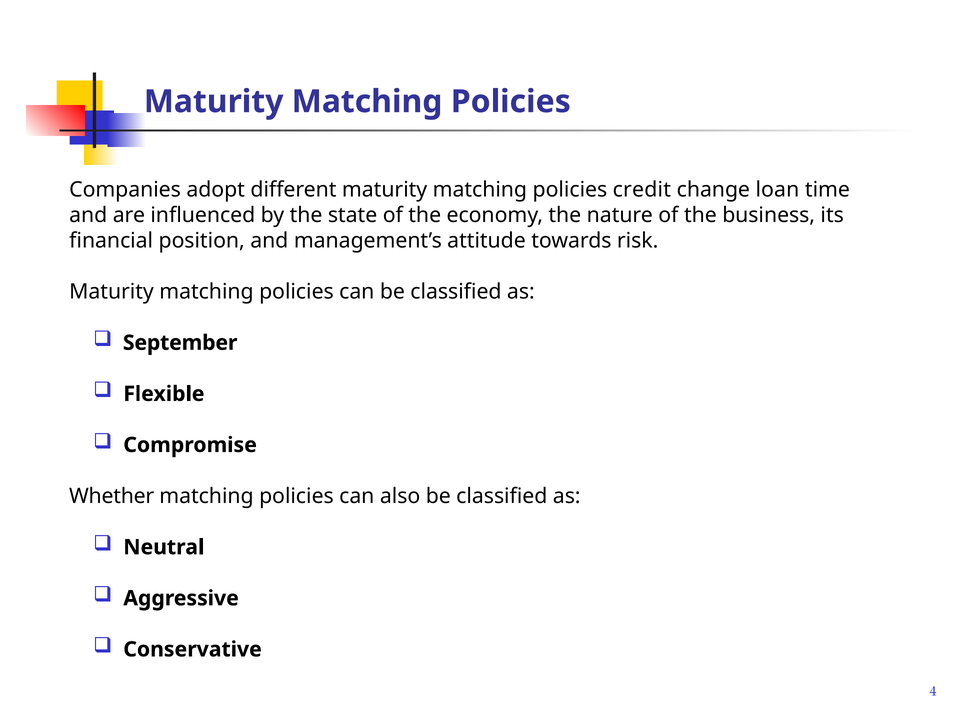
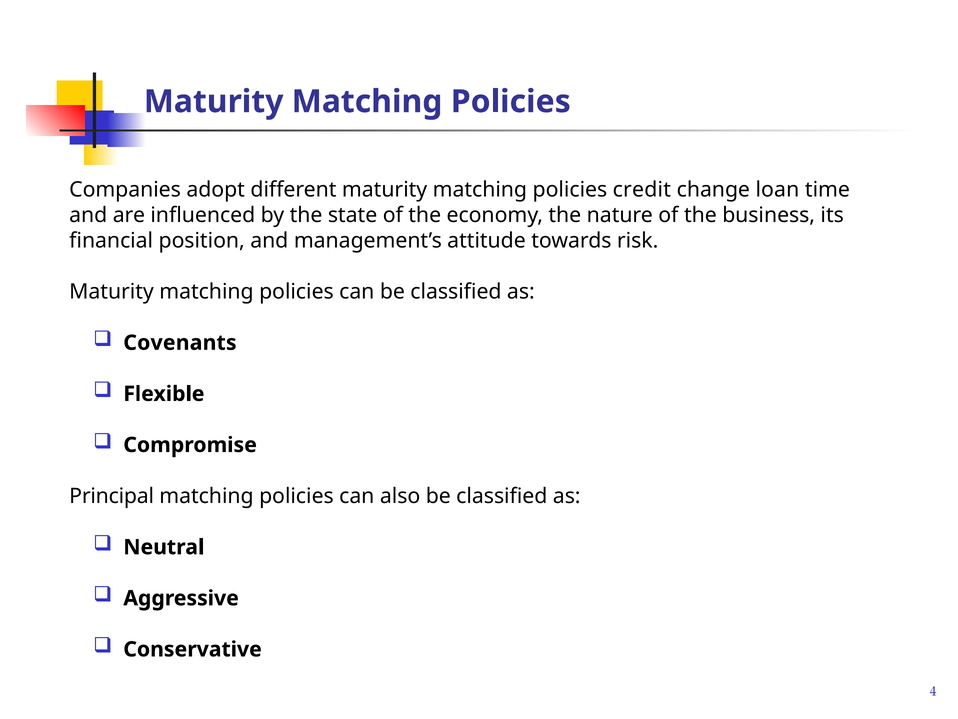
September: September -> Covenants
Whether: Whether -> Principal
